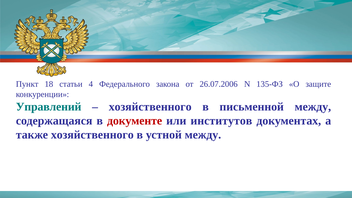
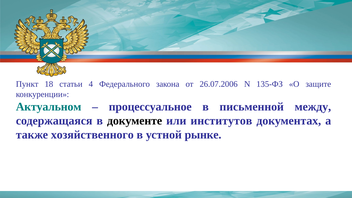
Управлений: Управлений -> Актуальном
хозяйственного at (150, 107): хозяйственного -> процессуальное
документе colour: red -> black
устной между: между -> рынке
